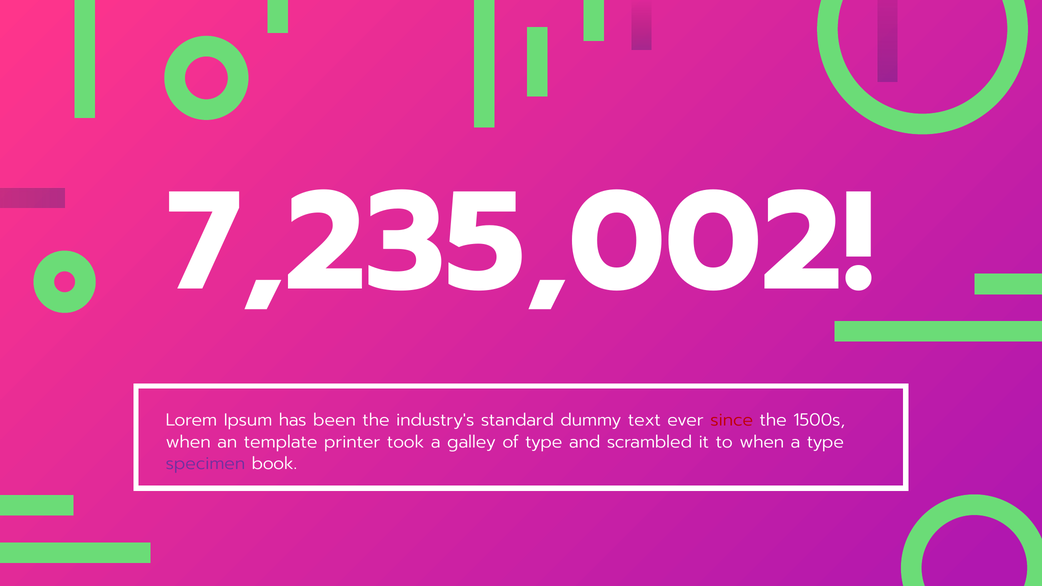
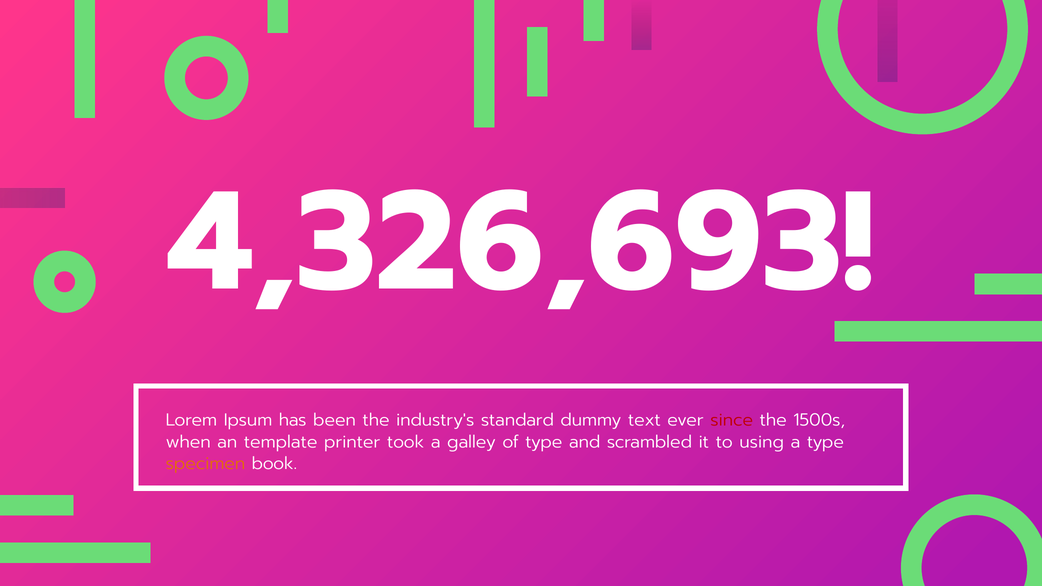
7,235,002: 7,235,002 -> 4,326,693
to when: when -> using
specimen colour: purple -> orange
